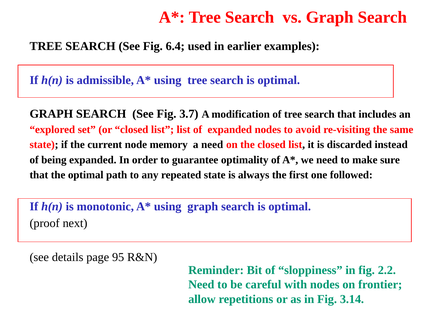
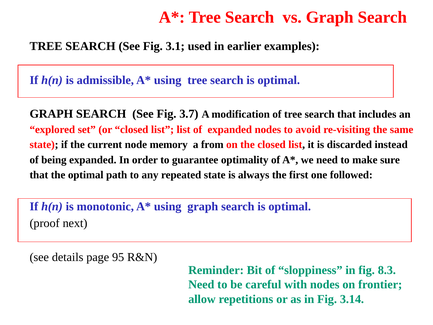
6.4: 6.4 -> 3.1
a need: need -> from
2.2: 2.2 -> 8.3
